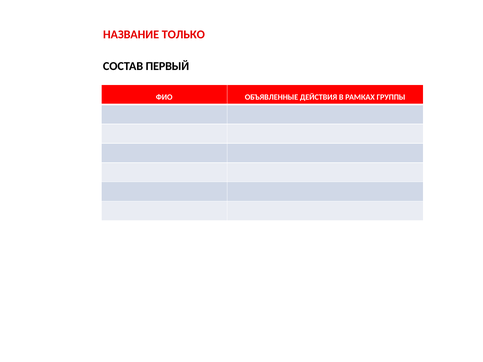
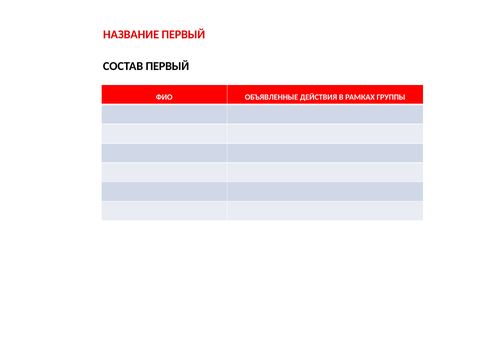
НАЗВАНИЕ ТОЛЬКО: ТОЛЬКО -> ПЕРВЫЙ
